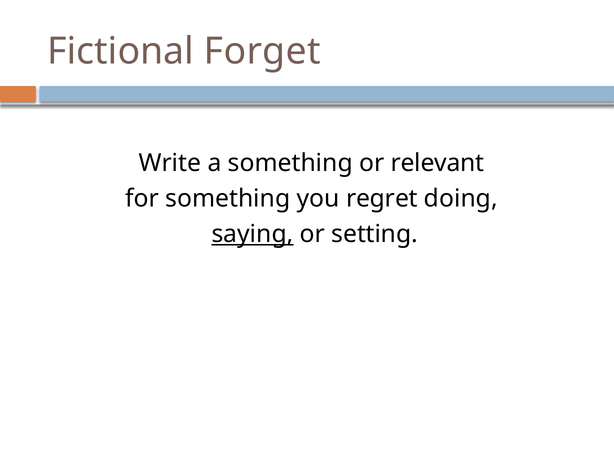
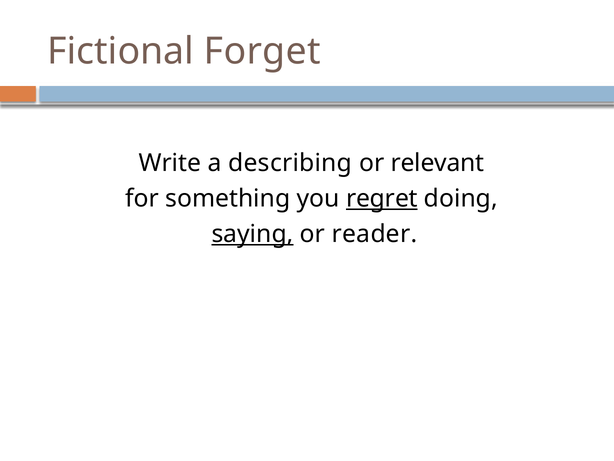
a something: something -> describing
regret underline: none -> present
setting: setting -> reader
